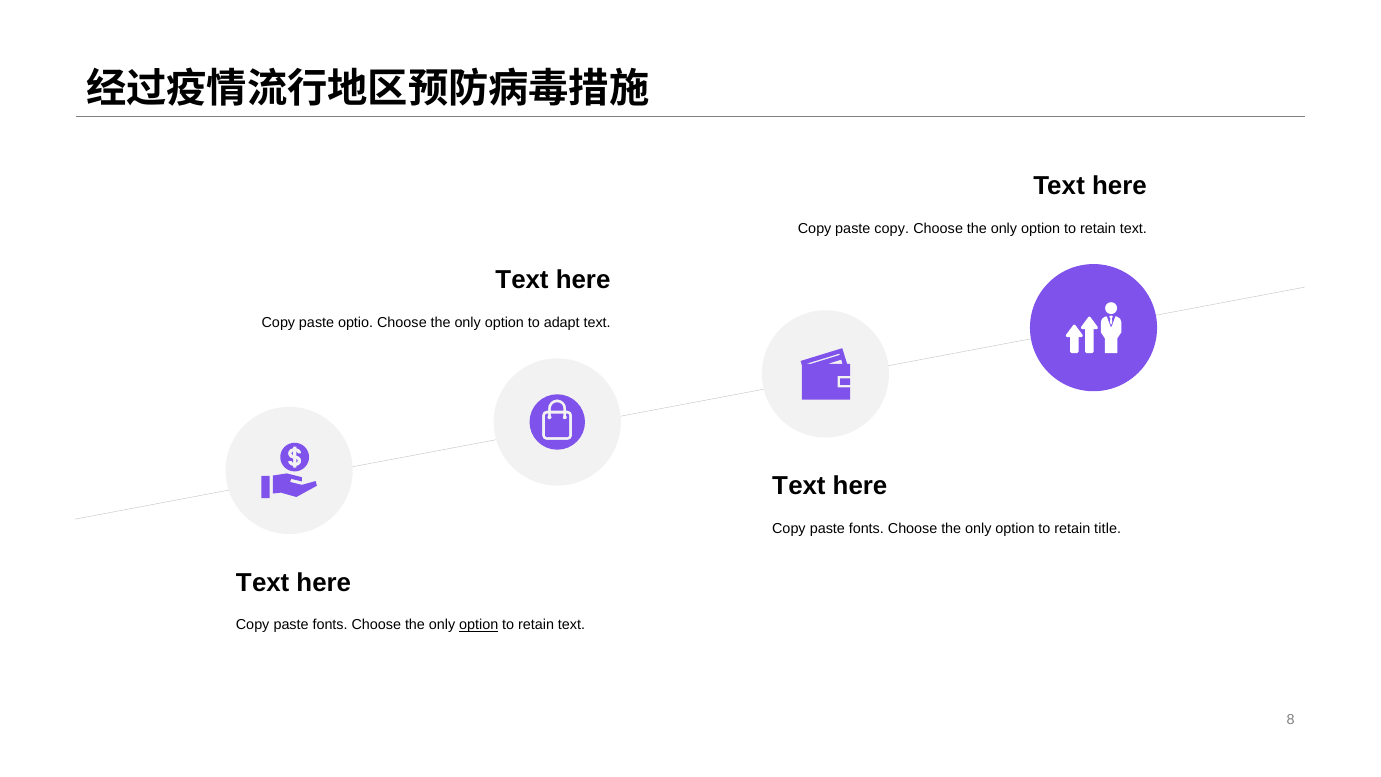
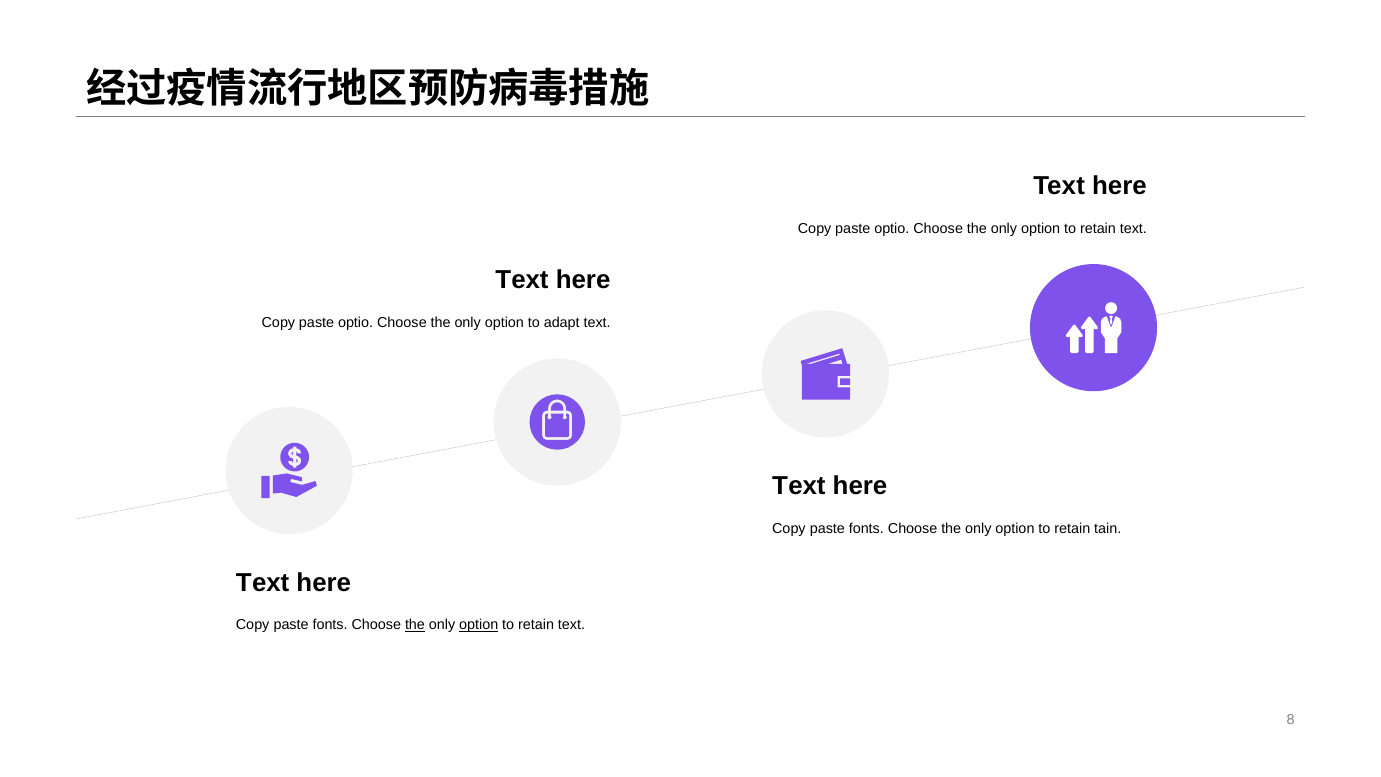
copy at (892, 228): copy -> optio
title: title -> tain
the at (415, 625) underline: none -> present
